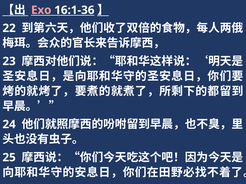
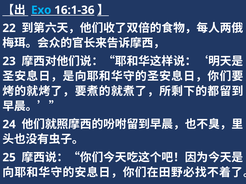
Exo colour: pink -> light blue
